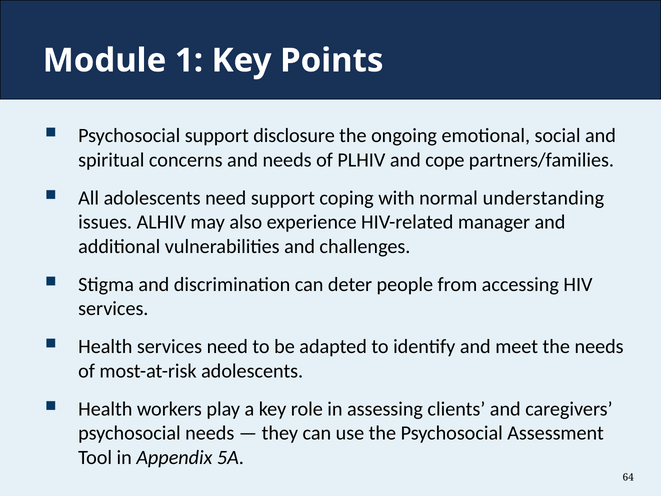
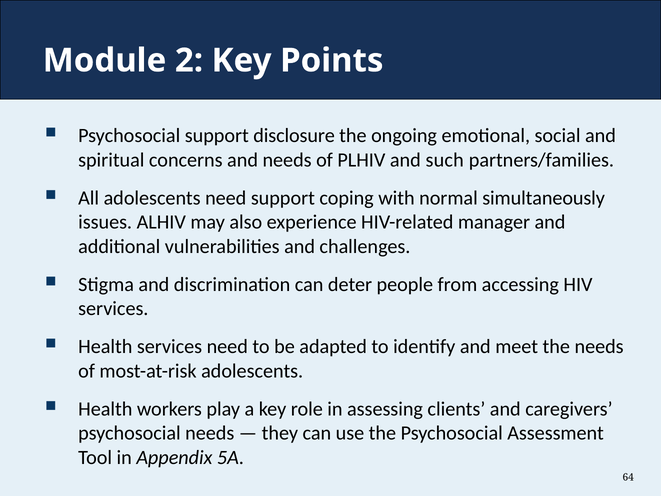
1: 1 -> 2
cope: cope -> such
understanding: understanding -> simultaneously
